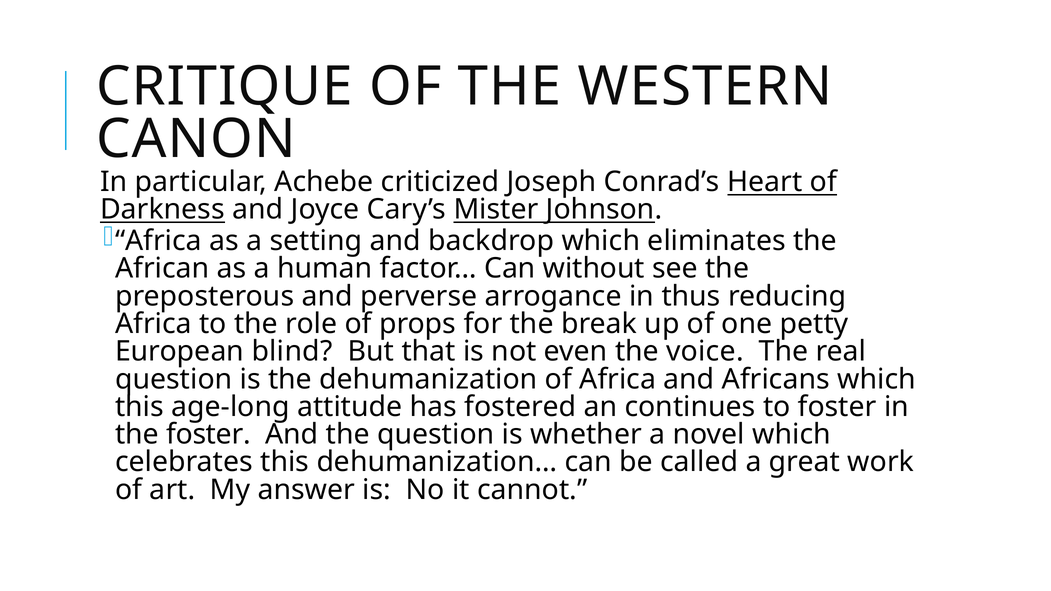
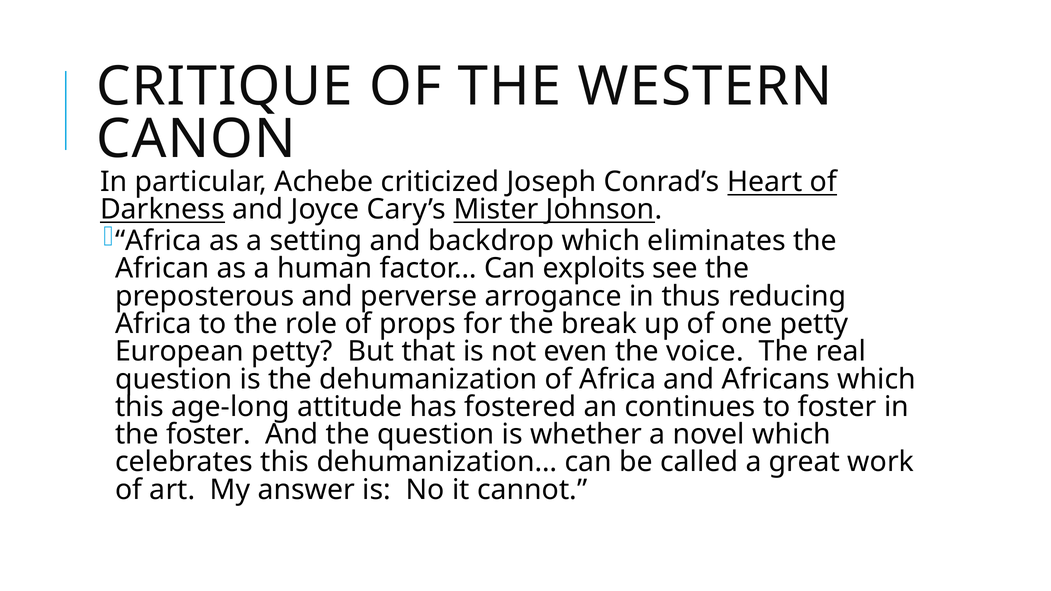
without: without -> exploits
European blind: blind -> petty
